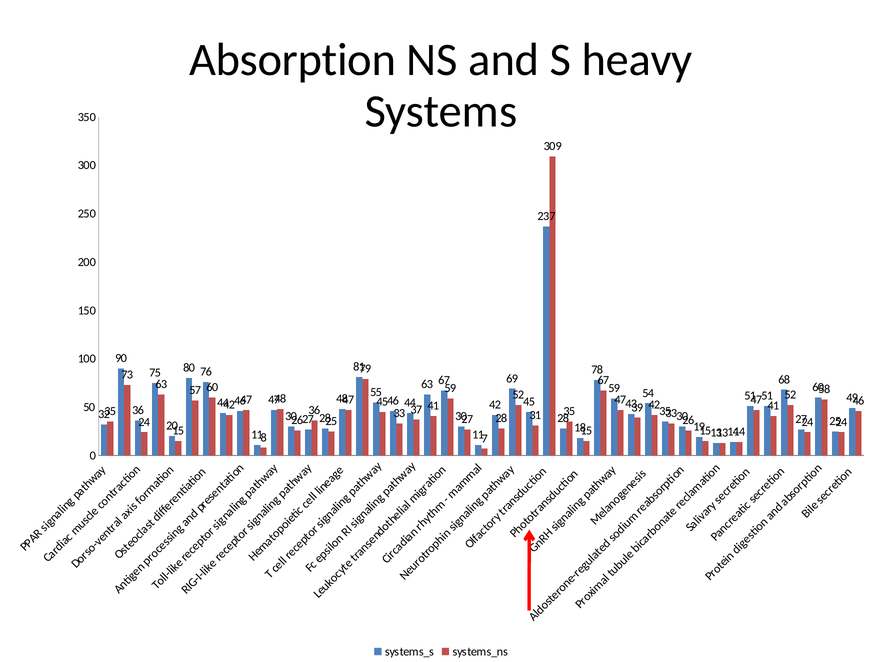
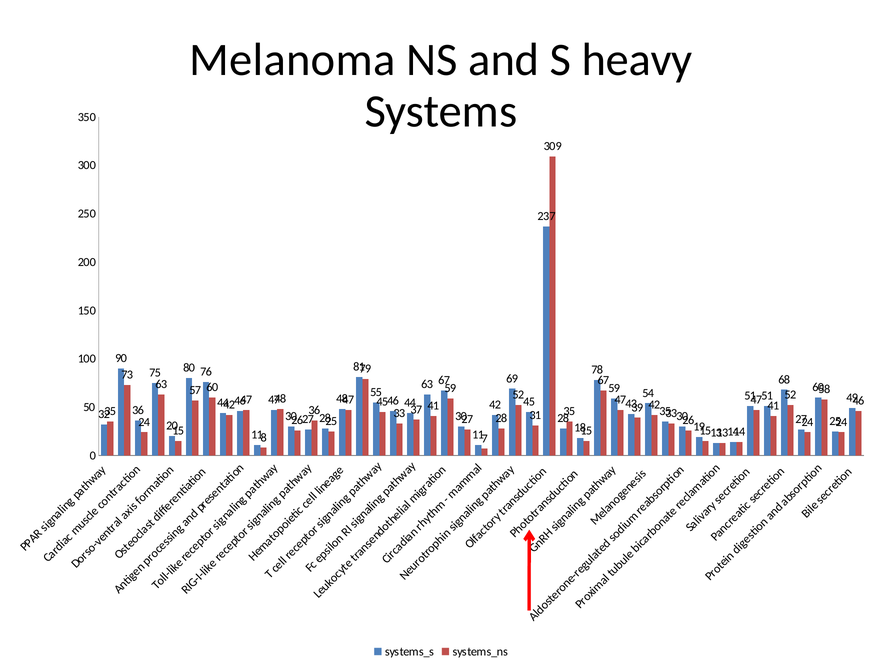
Absorption: Absorption -> Melanoma
